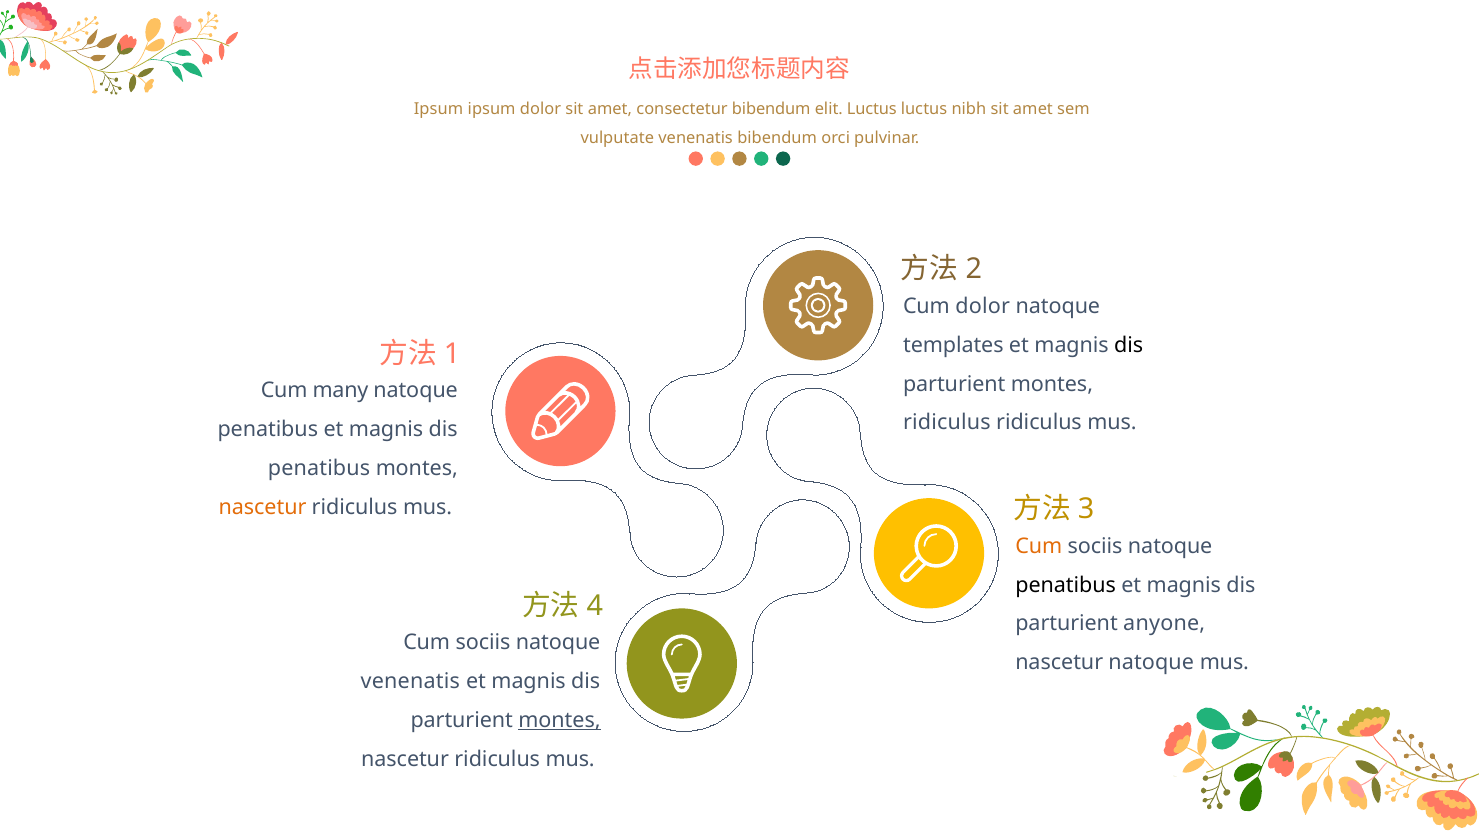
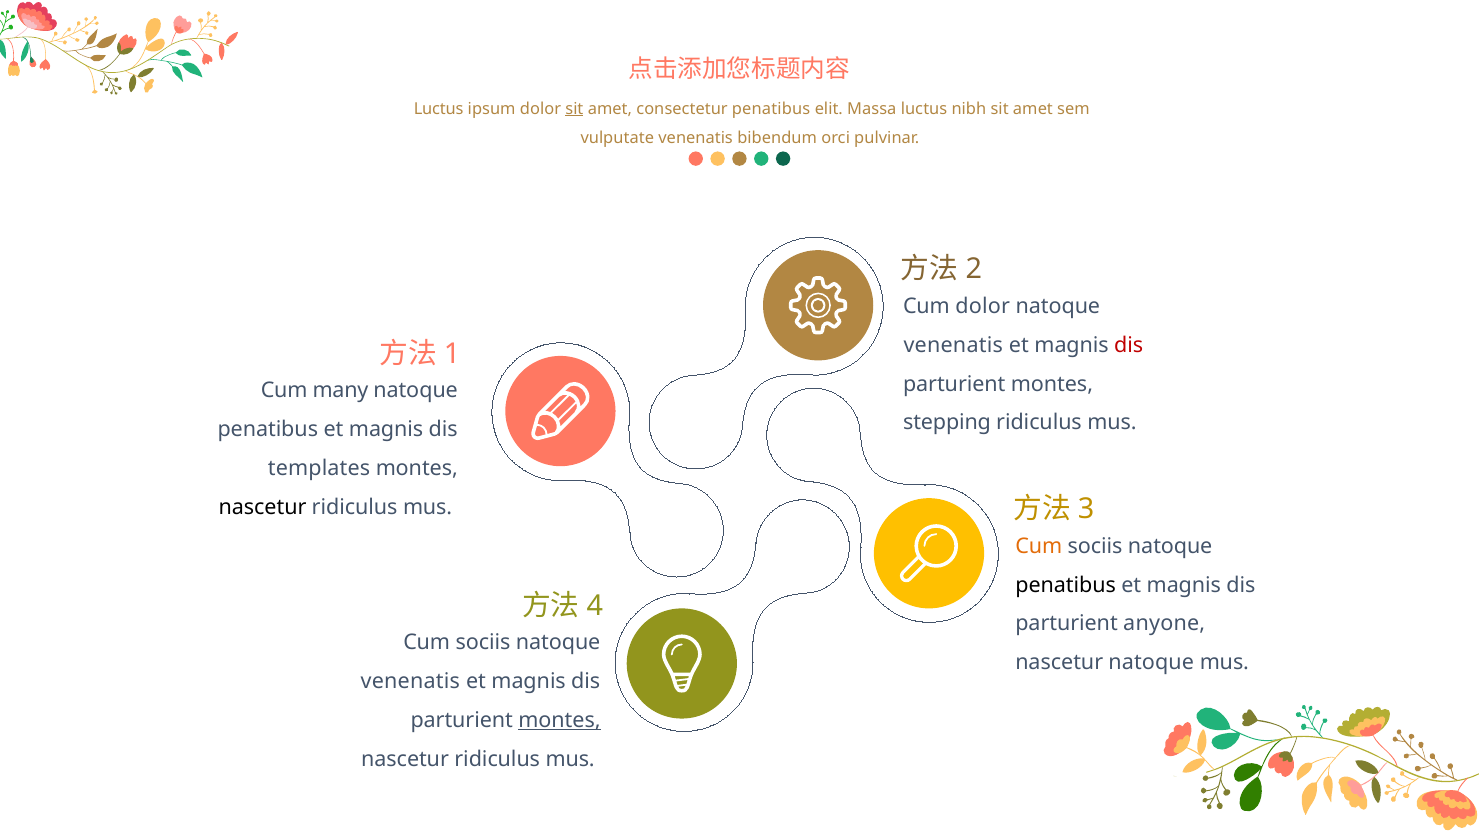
Ipsum at (439, 109): Ipsum -> Luctus
sit at (574, 109) underline: none -> present
consectetur bibendum: bibendum -> penatibus
elit Luctus: Luctus -> Massa
templates at (953, 345): templates -> venenatis
dis at (1129, 345) colour: black -> red
ridiculus at (947, 423): ridiculus -> stepping
penatibus at (319, 468): penatibus -> templates
nascetur at (263, 507) colour: orange -> black
